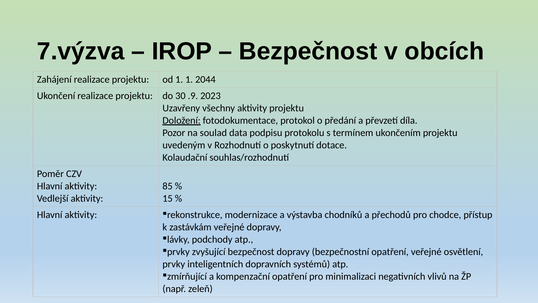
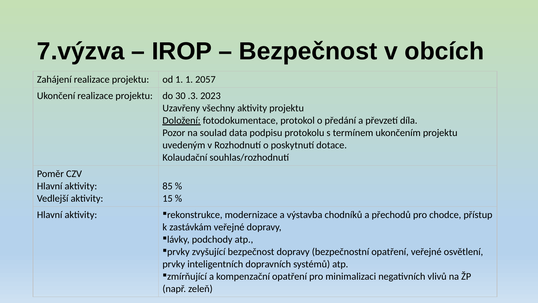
2044: 2044 -> 2057
.9: .9 -> .3
